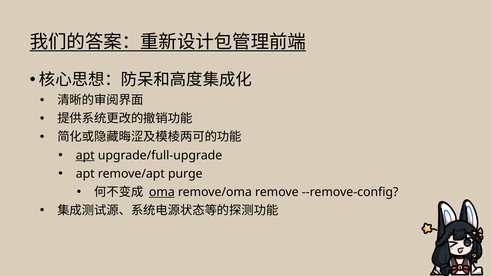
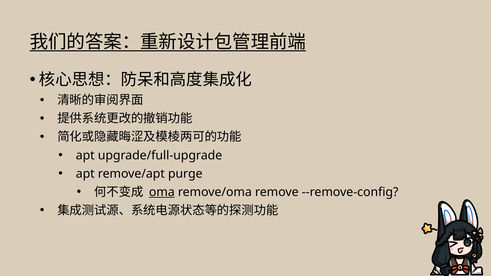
apt at (85, 155) underline: present -> none
